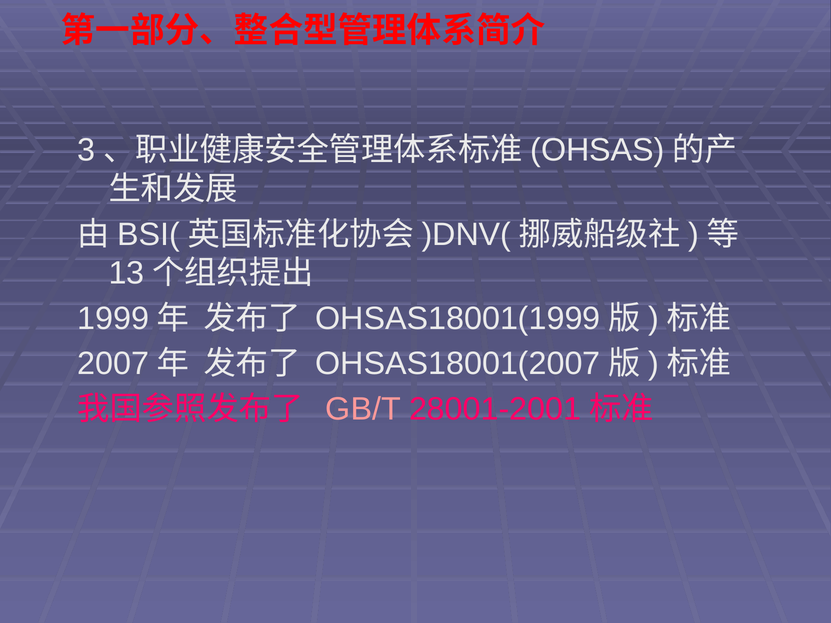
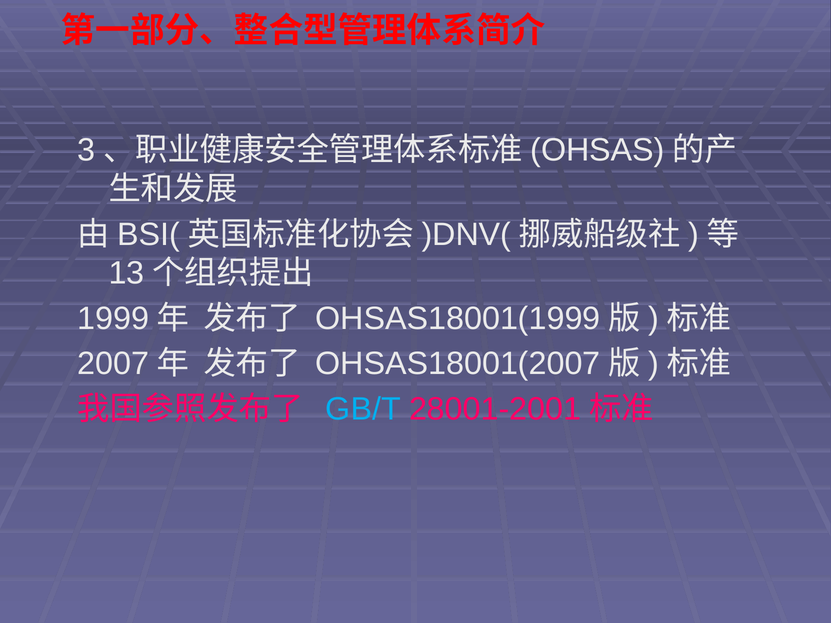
GB/T colour: pink -> light blue
